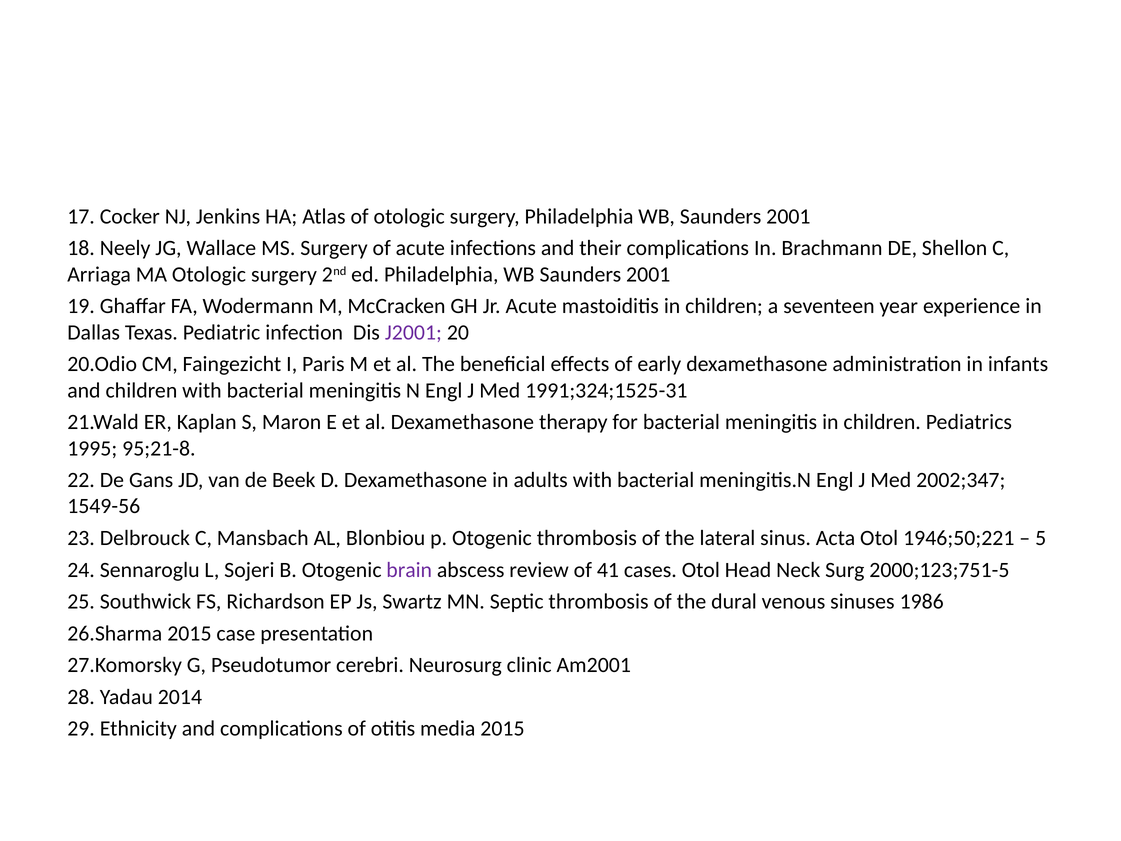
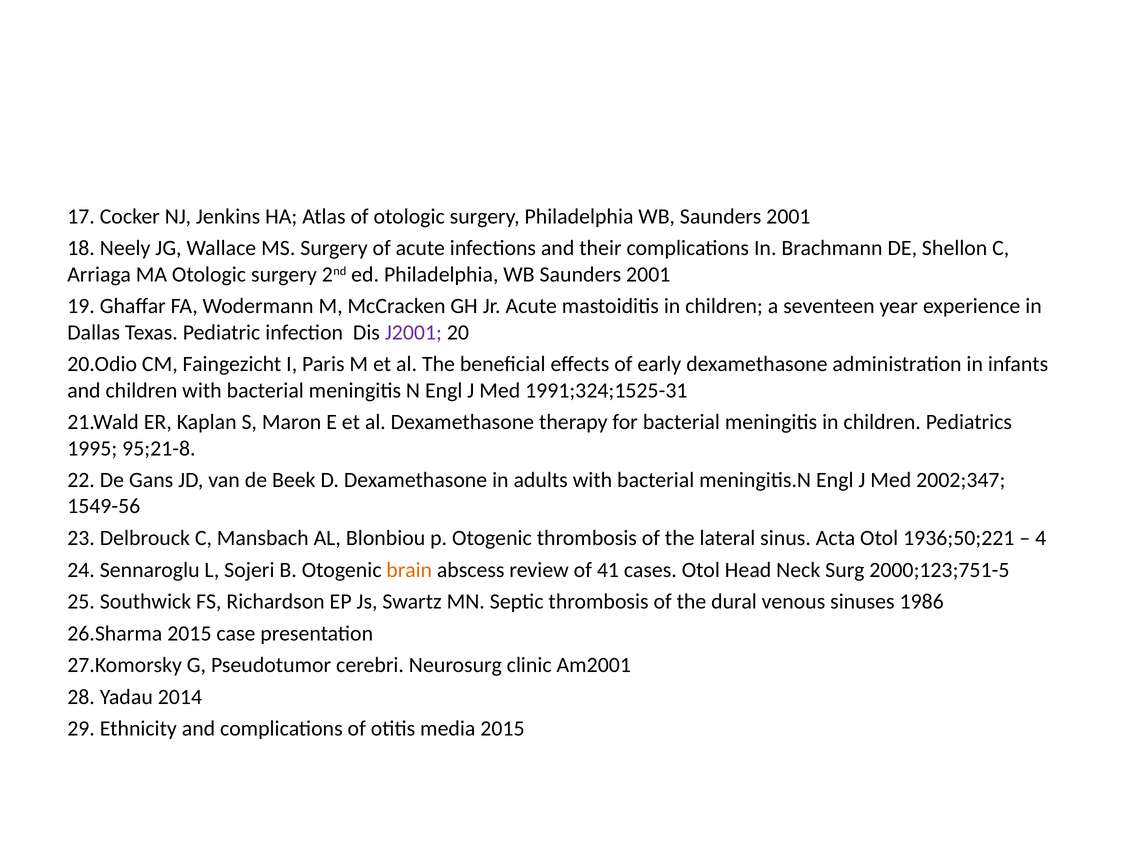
1946;50;221: 1946;50;221 -> 1936;50;221
5: 5 -> 4
brain colour: purple -> orange
